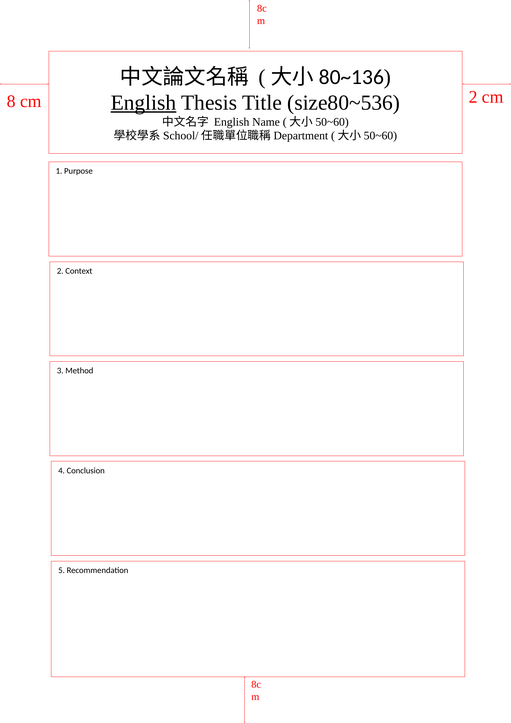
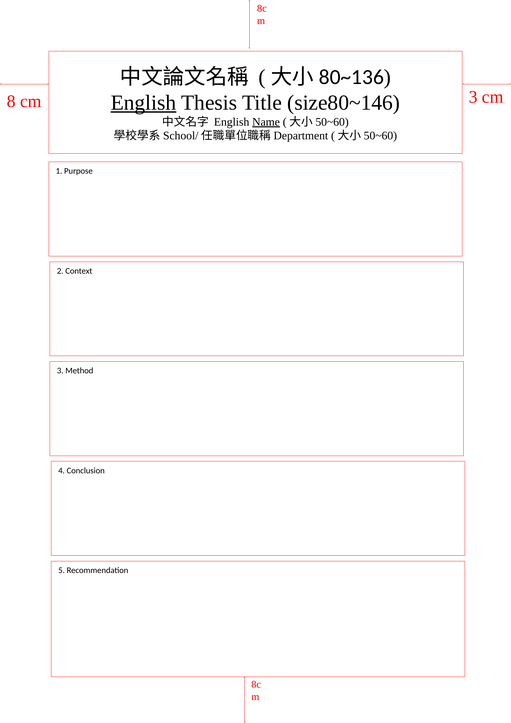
size80~536: size80~536 -> size80~146
cm 2: 2 -> 3
Name underline: none -> present
